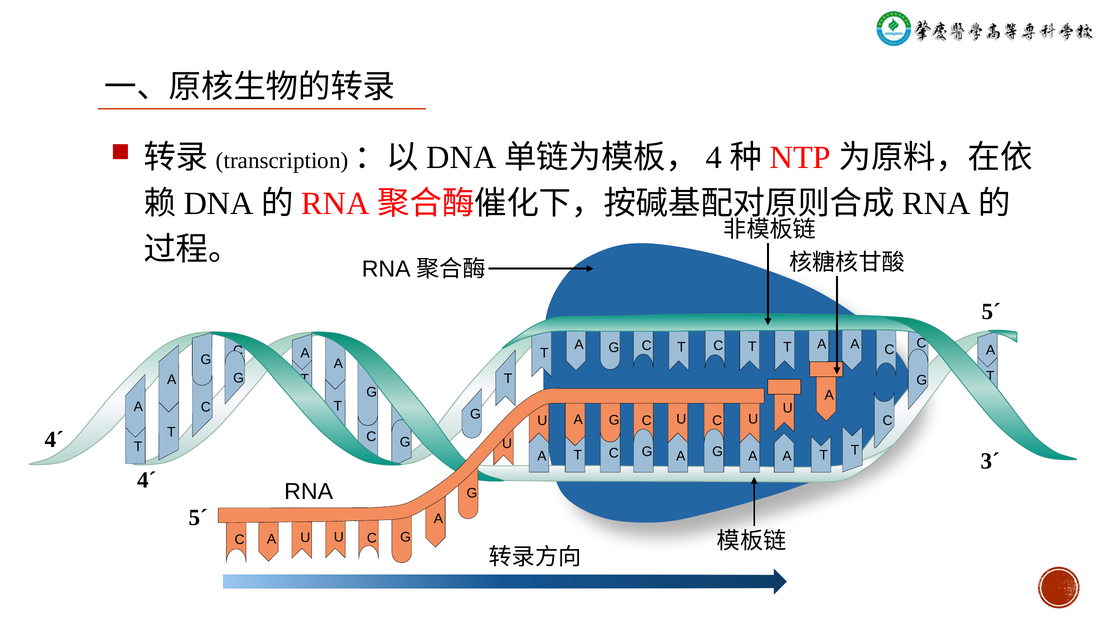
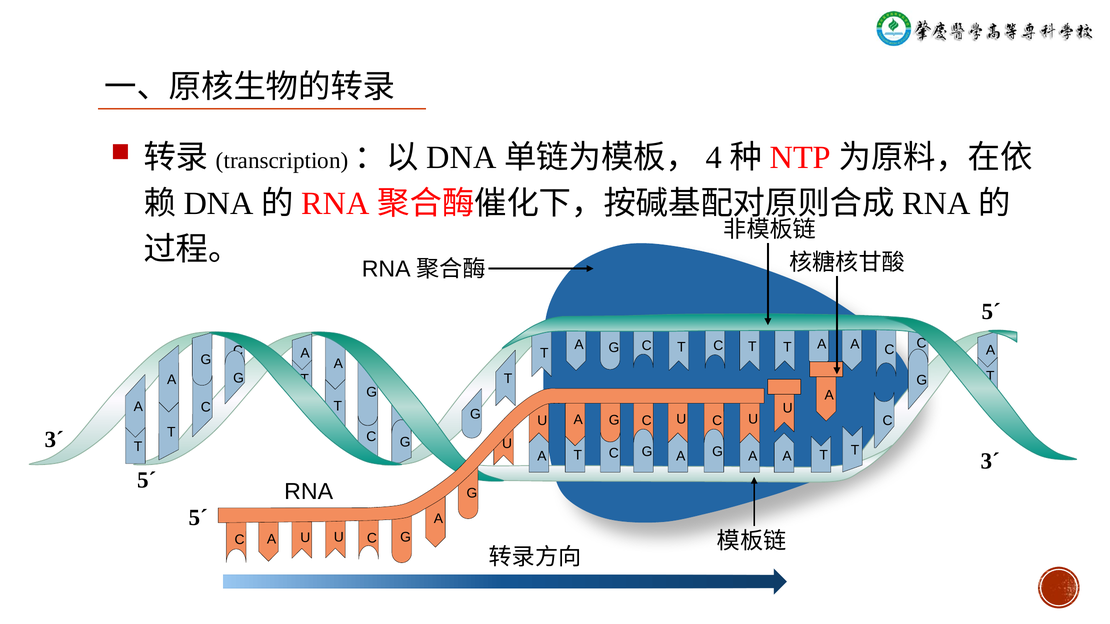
4´ at (54, 440): 4´ -> 3´
4´ at (147, 481): 4´ -> 5´
